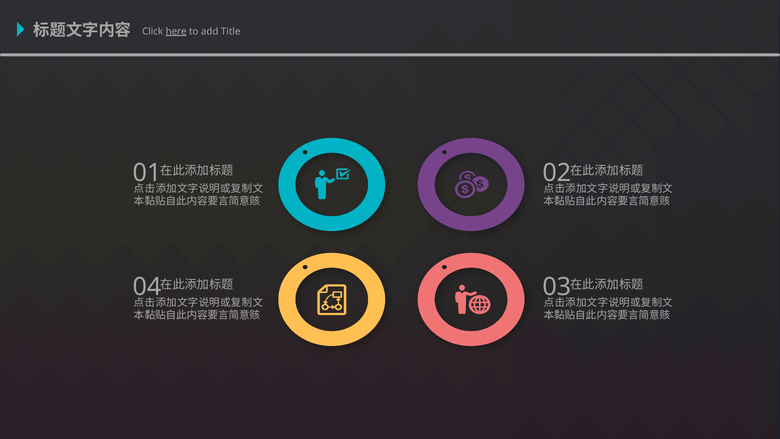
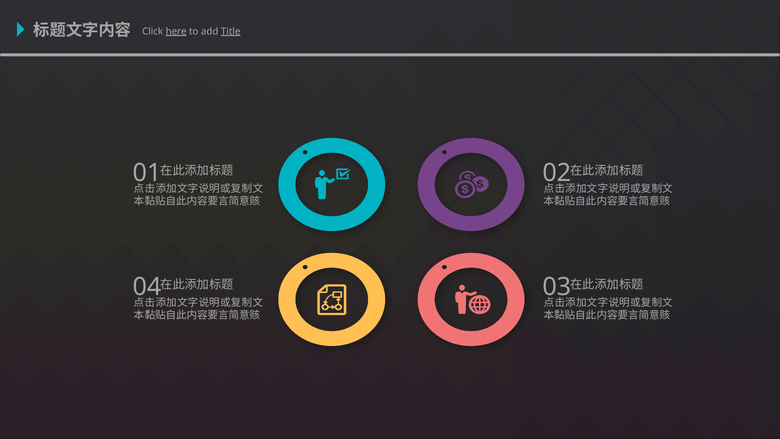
Title underline: none -> present
